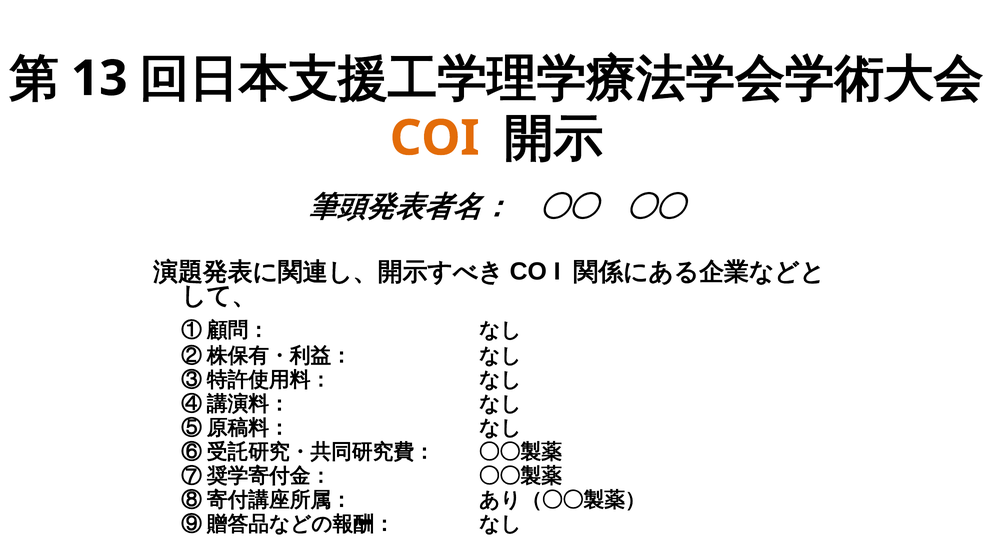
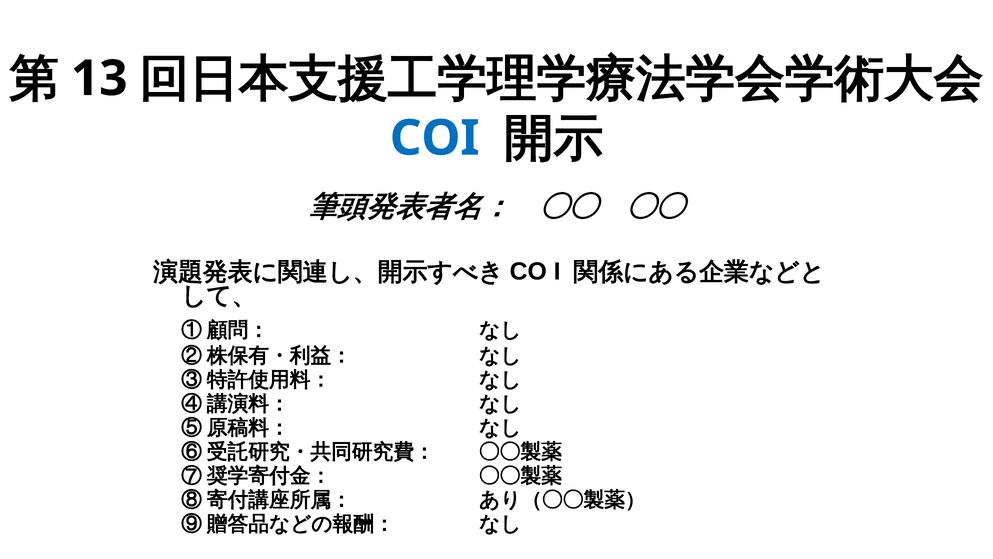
COI colour: orange -> blue
